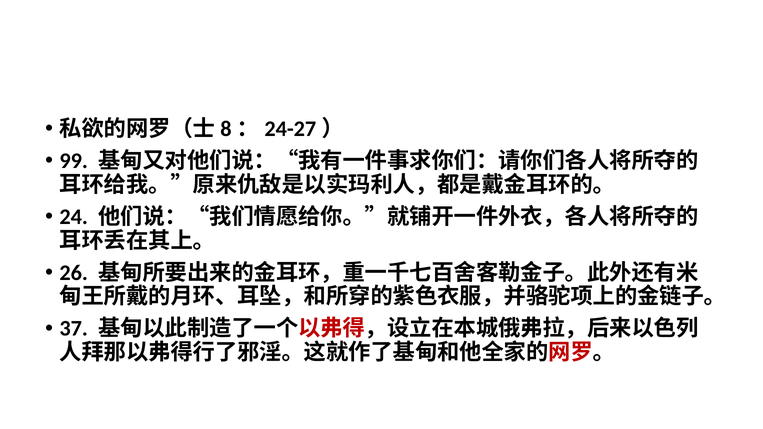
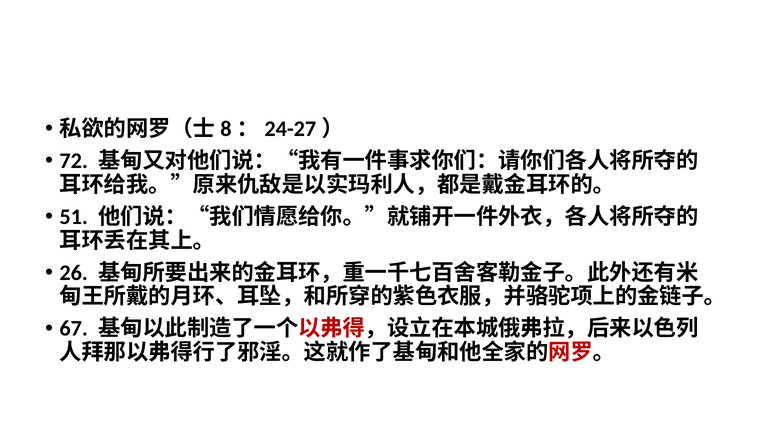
99: 99 -> 72
24: 24 -> 51
37: 37 -> 67
